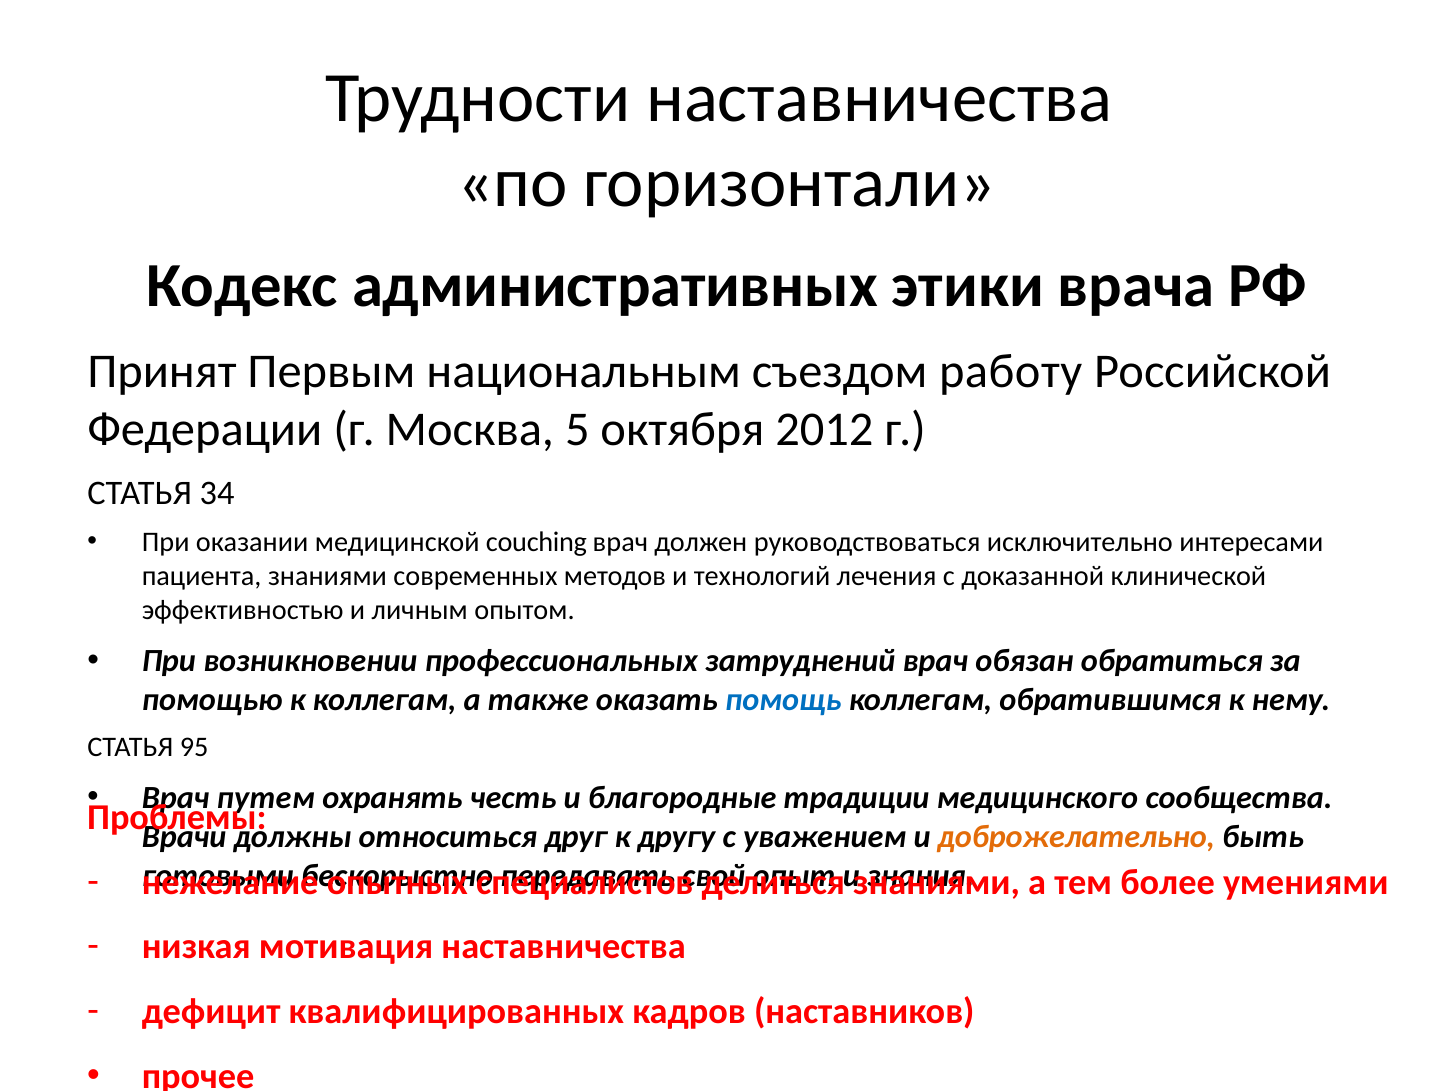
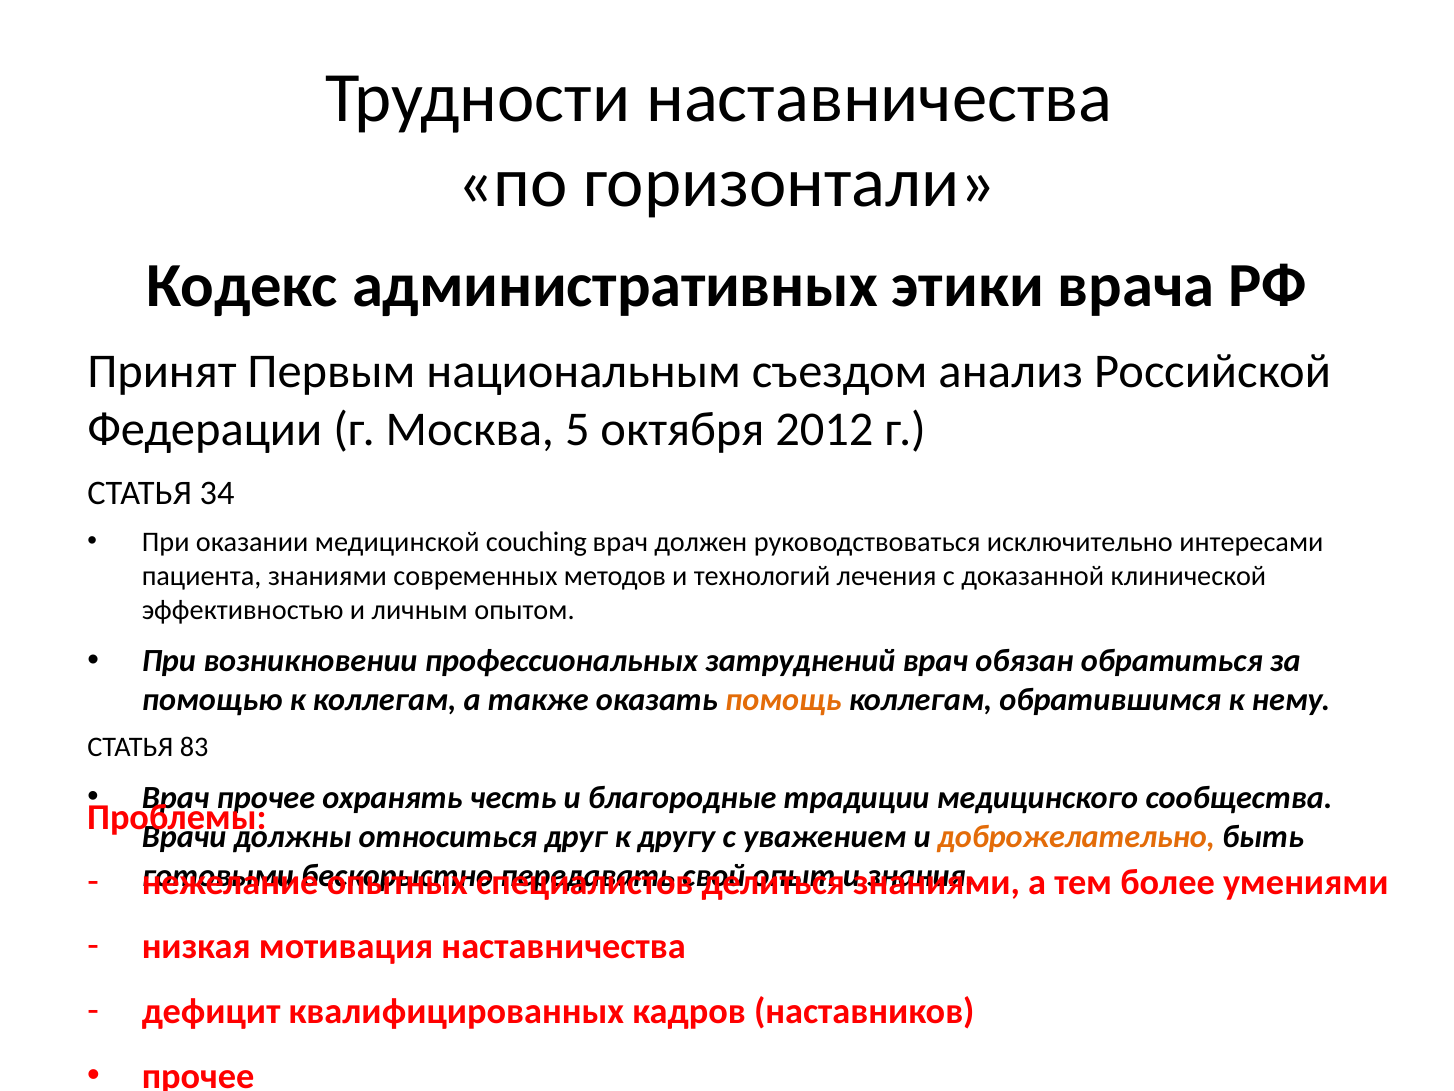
работу: работу -> анализ
помощь colour: blue -> orange
95: 95 -> 83
путем at (266, 797): путем -> прочее
